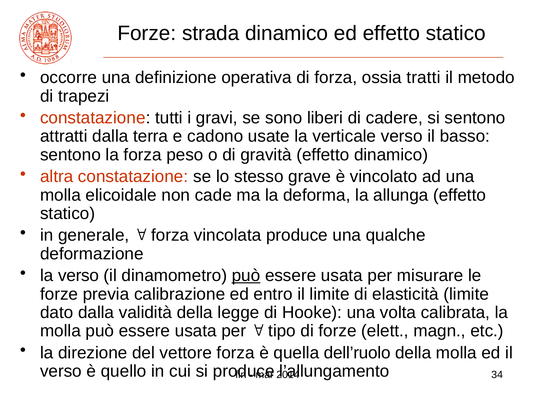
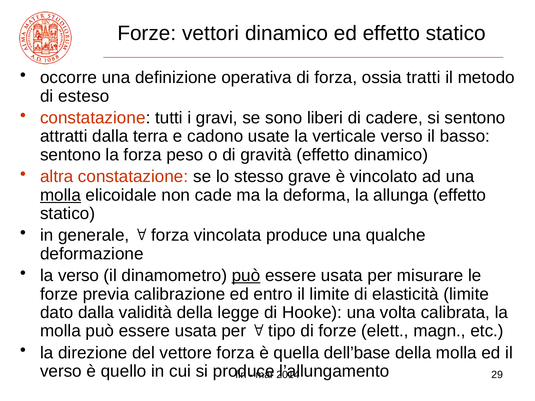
strada: strada -> vettori
trapezi: trapezi -> esteso
molla at (61, 195) underline: none -> present
dell’ruolo: dell’ruolo -> dell’base
34: 34 -> 29
